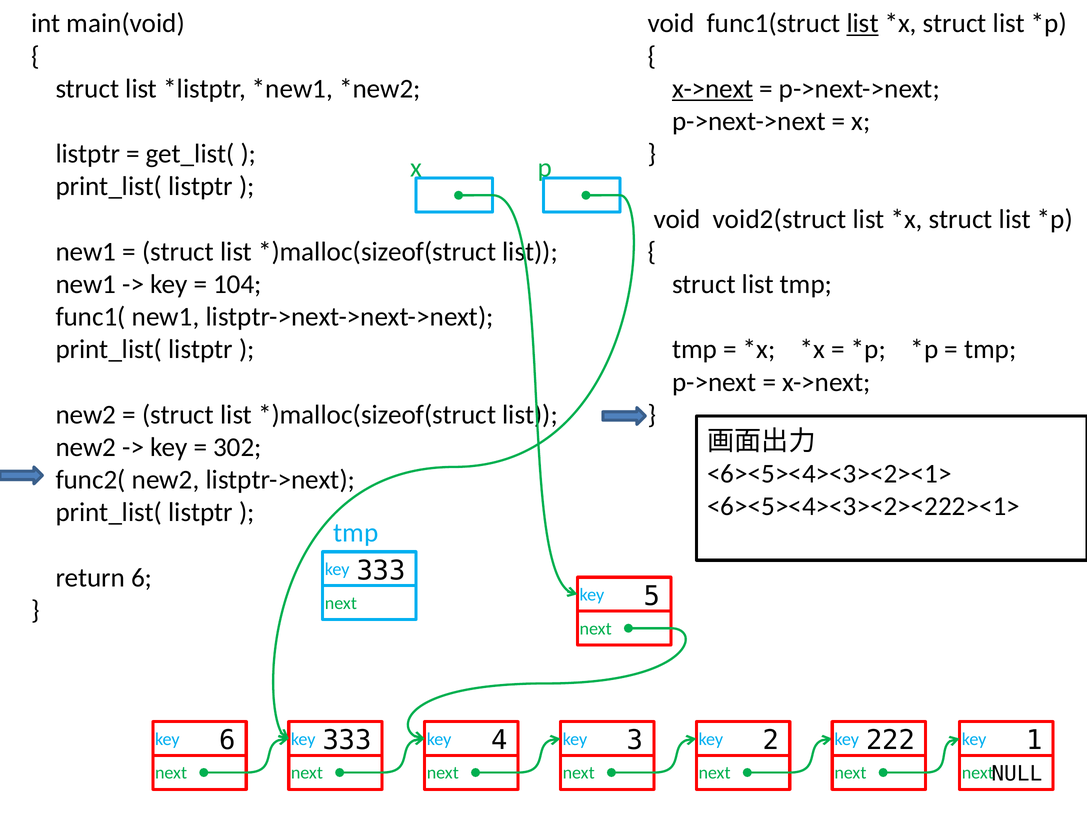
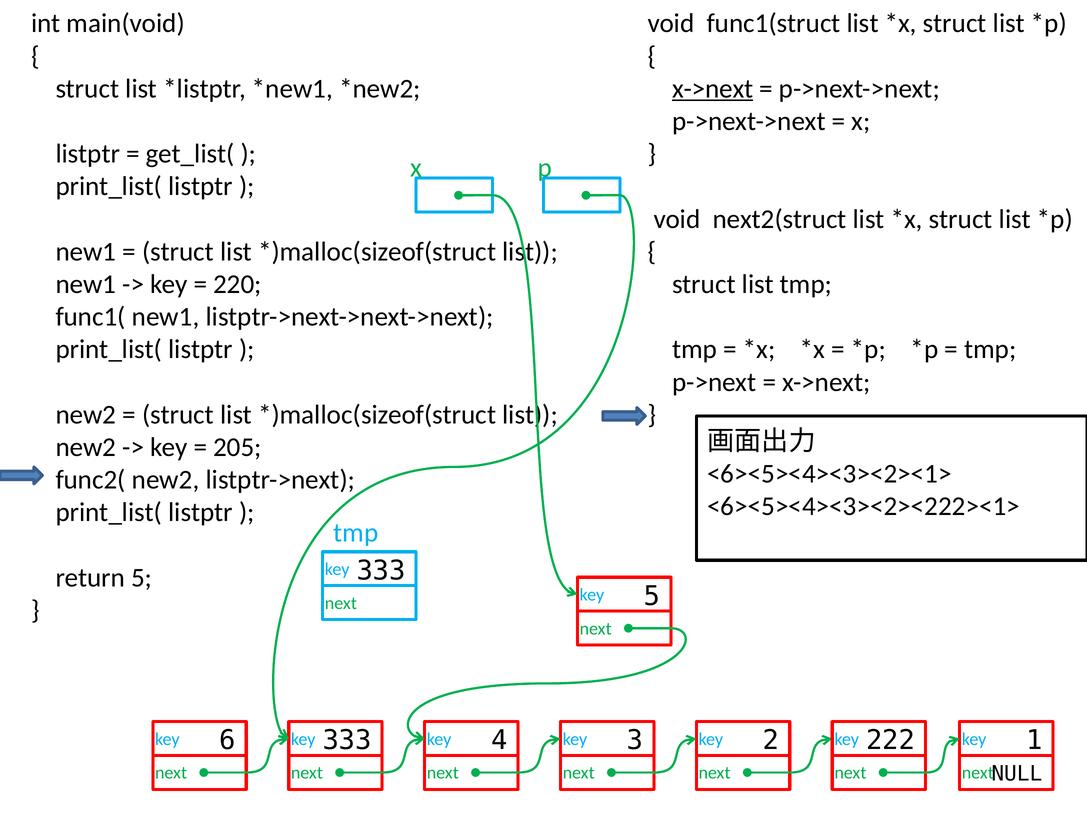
list at (863, 24) underline: present -> none
void2(struct: void2(struct -> next2(struct
104: 104 -> 220
302: 302 -> 205
return 6: 6 -> 5
